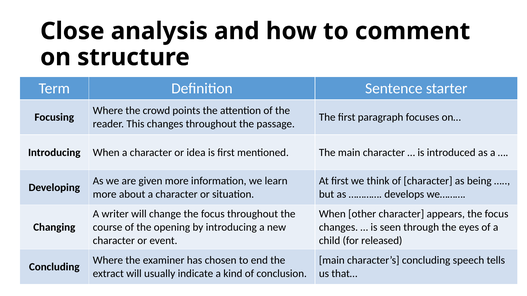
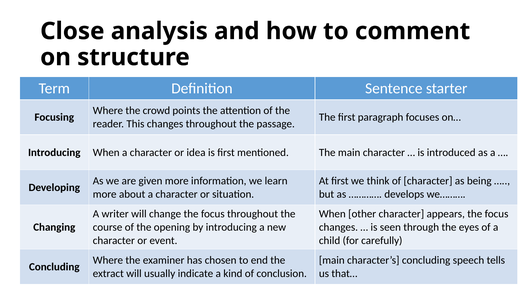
released: released -> carefully
